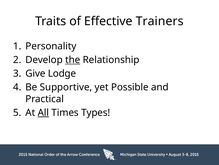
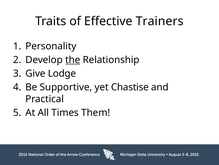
Possible: Possible -> Chastise
All underline: present -> none
Types: Types -> Them
